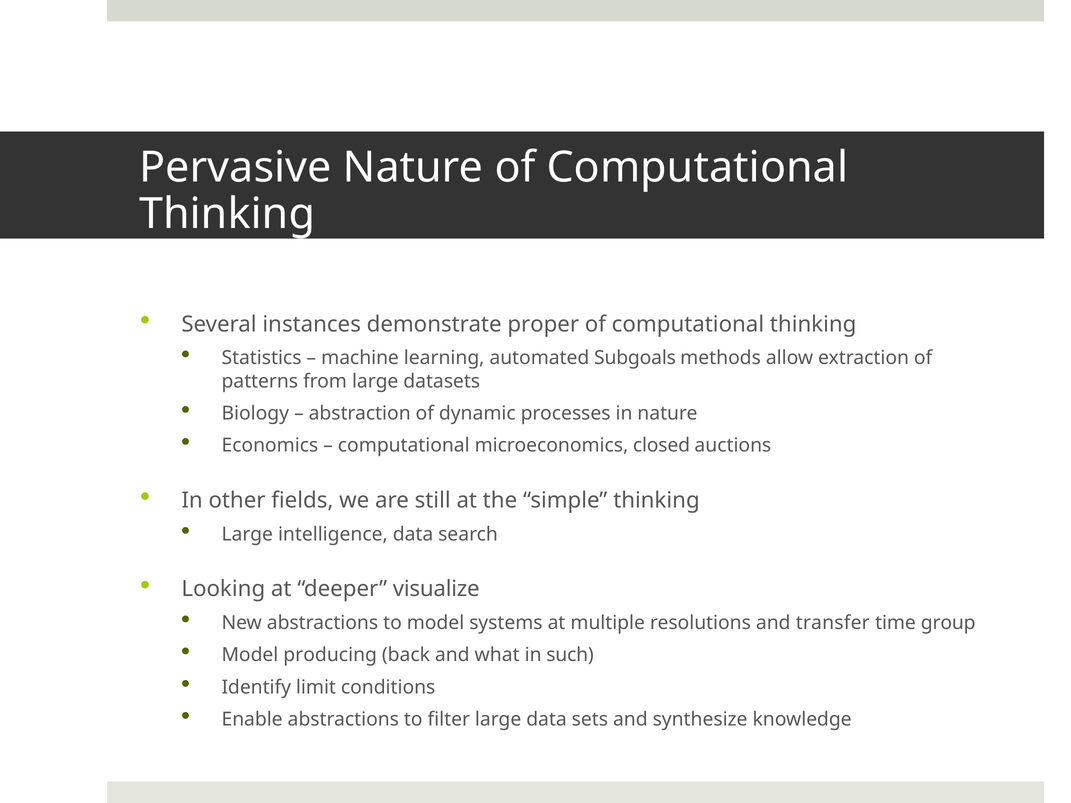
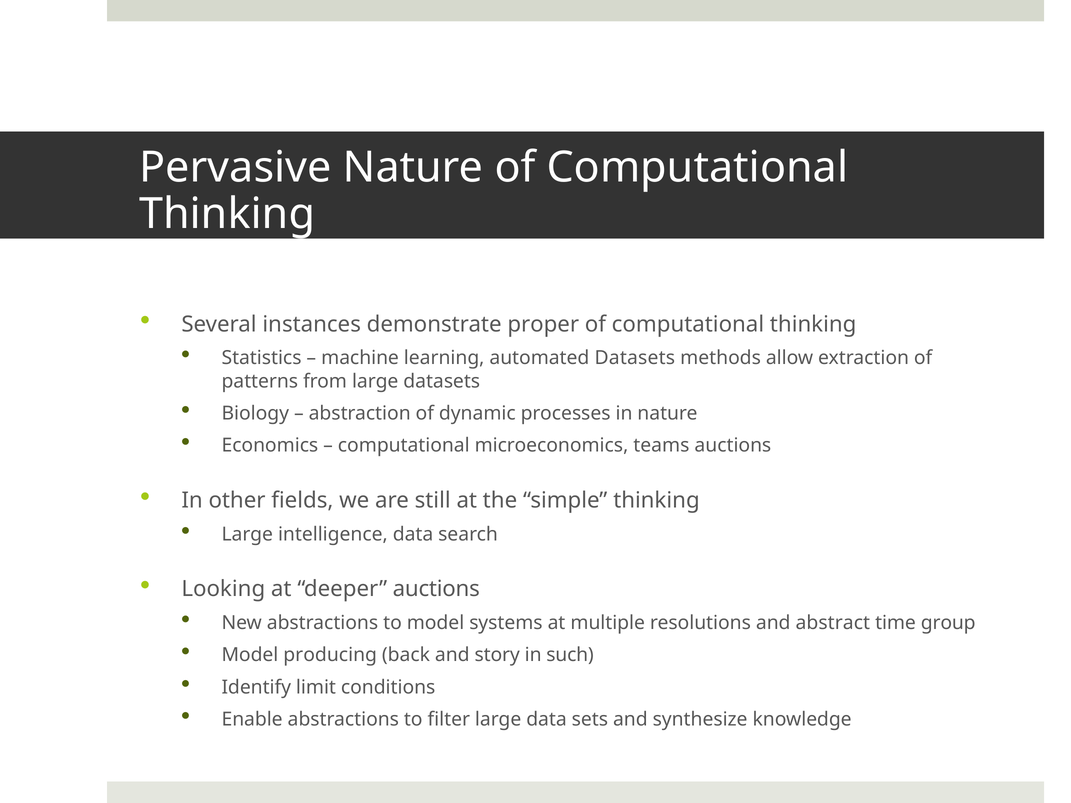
automated Subgoals: Subgoals -> Datasets
closed: closed -> teams
deeper visualize: visualize -> auctions
transfer: transfer -> abstract
what: what -> story
